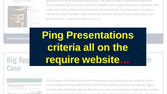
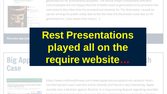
Ping: Ping -> Rest
criteria: criteria -> played
